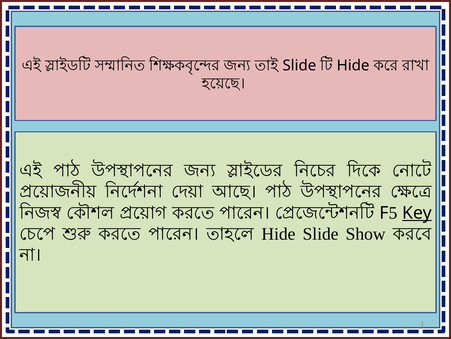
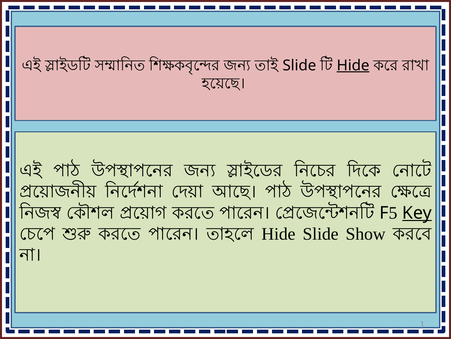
Hide at (353, 65) underline: none -> present
